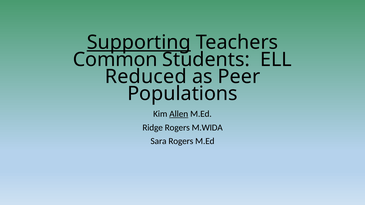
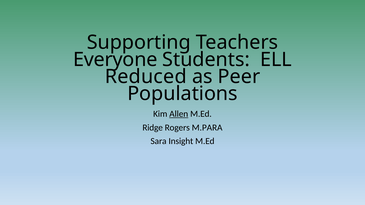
Supporting underline: present -> none
Common: Common -> Everyone
M.WIDA: M.WIDA -> M.PARA
Sara Rogers: Rogers -> Insight
